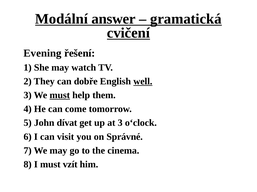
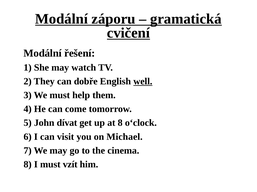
answer: answer -> záporu
Evening at (43, 53): Evening -> Modální
must at (60, 96) underline: present -> none
at 3: 3 -> 8
Správné: Správné -> Michael
